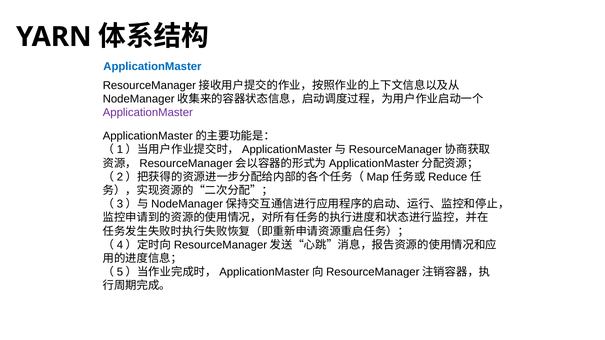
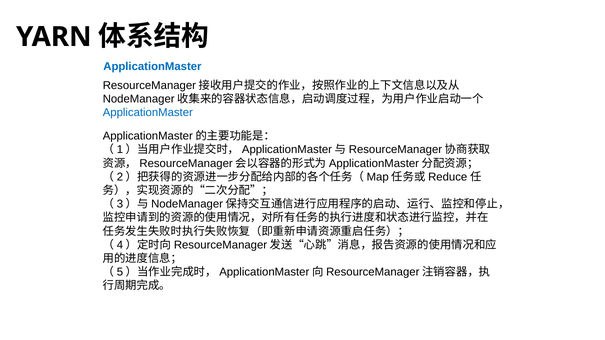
ApplicationMaster at (148, 113) colour: purple -> blue
